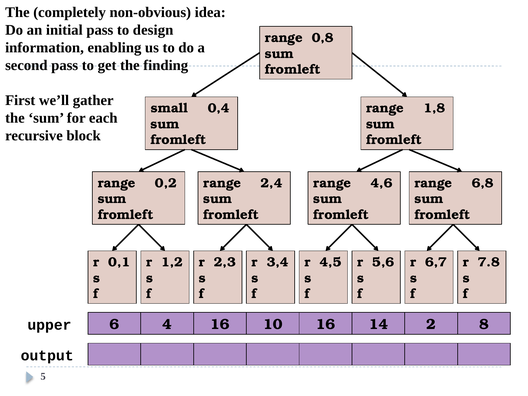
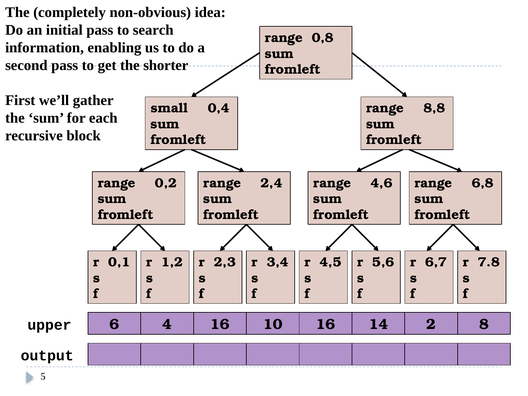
design: design -> search
finding: finding -> shorter
1,8: 1,8 -> 8,8
